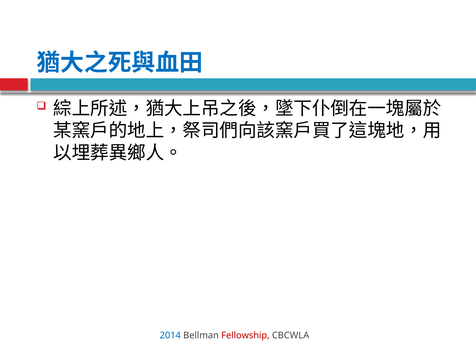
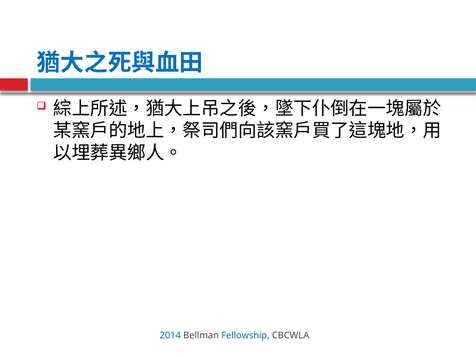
Fellowship colour: red -> blue
